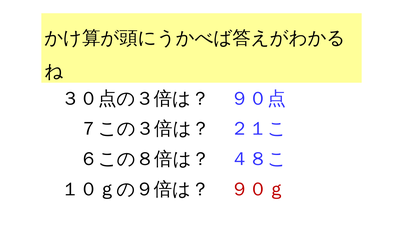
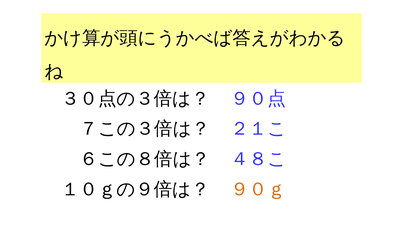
９０ｇ colour: red -> orange
